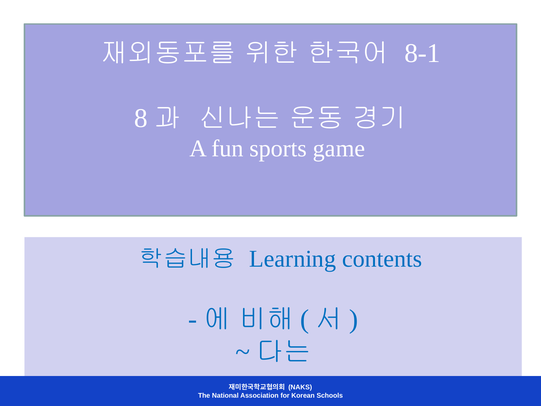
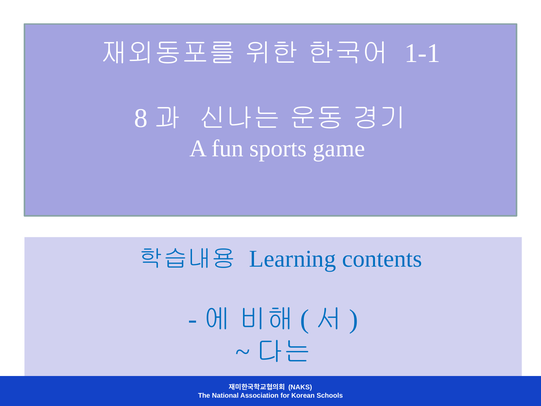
8-1: 8-1 -> 1-1
